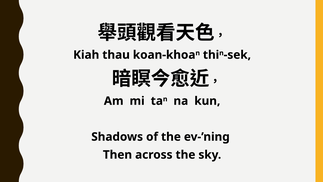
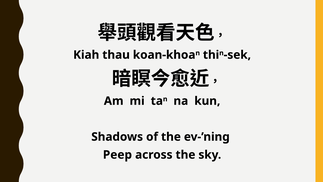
Then: Then -> Peep
